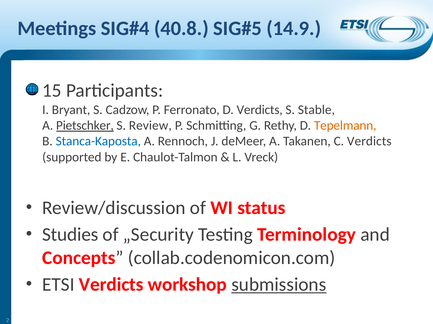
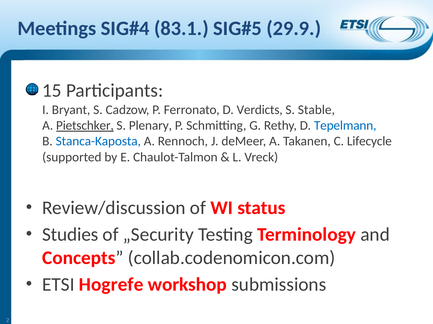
40.8: 40.8 -> 83.1
14.9: 14.9 -> 29.9
Review: Review -> Plenary
Tepelmann colour: orange -> blue
C Verdicts: Verdicts -> Lifecycle
ETSI Verdicts: Verdicts -> Hogrefe
submissions underline: present -> none
